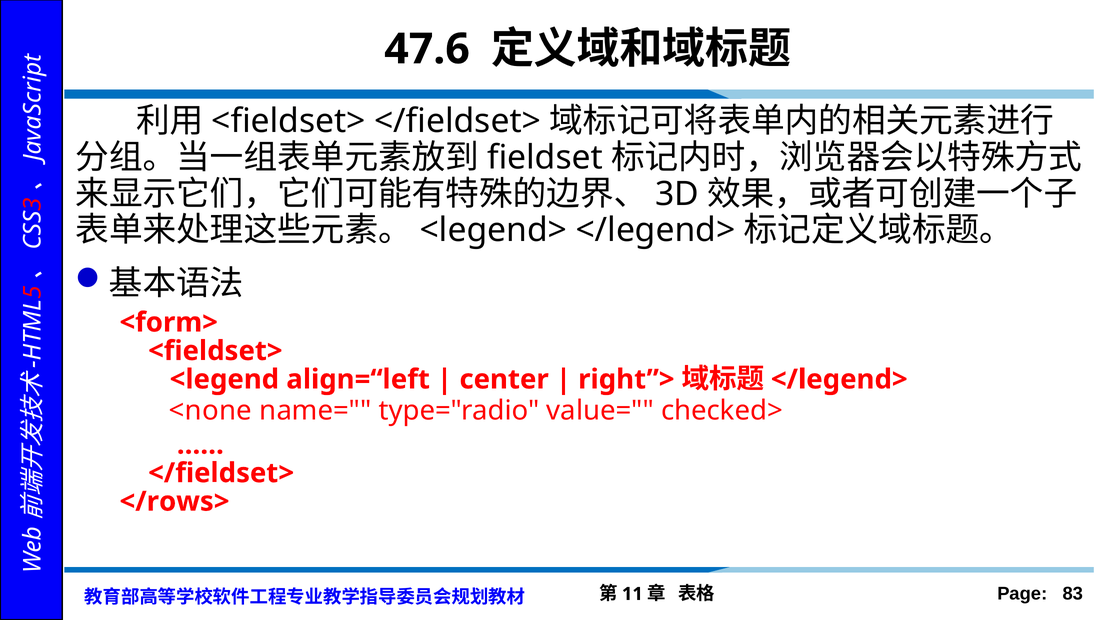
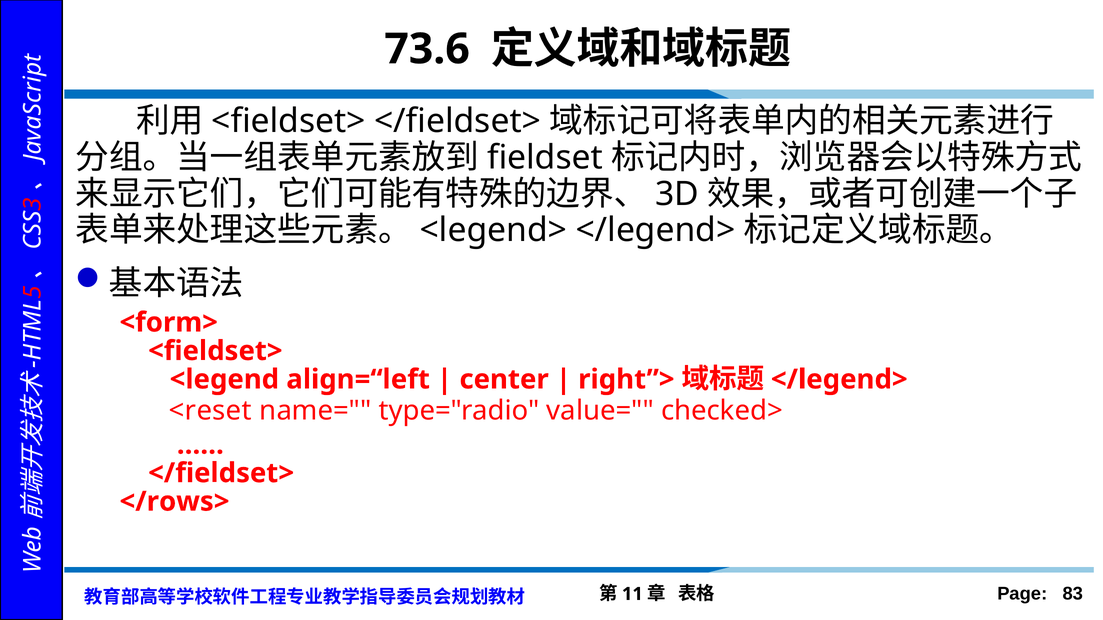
47.6: 47.6 -> 73.6
<none: <none -> <reset
